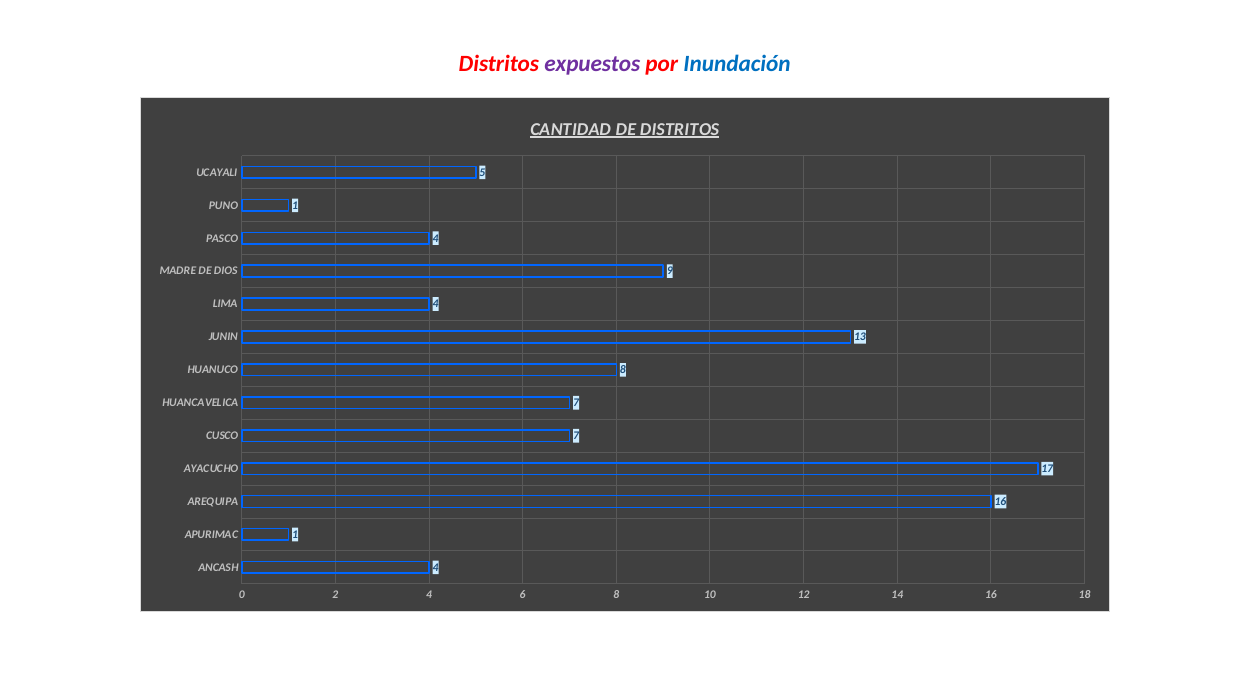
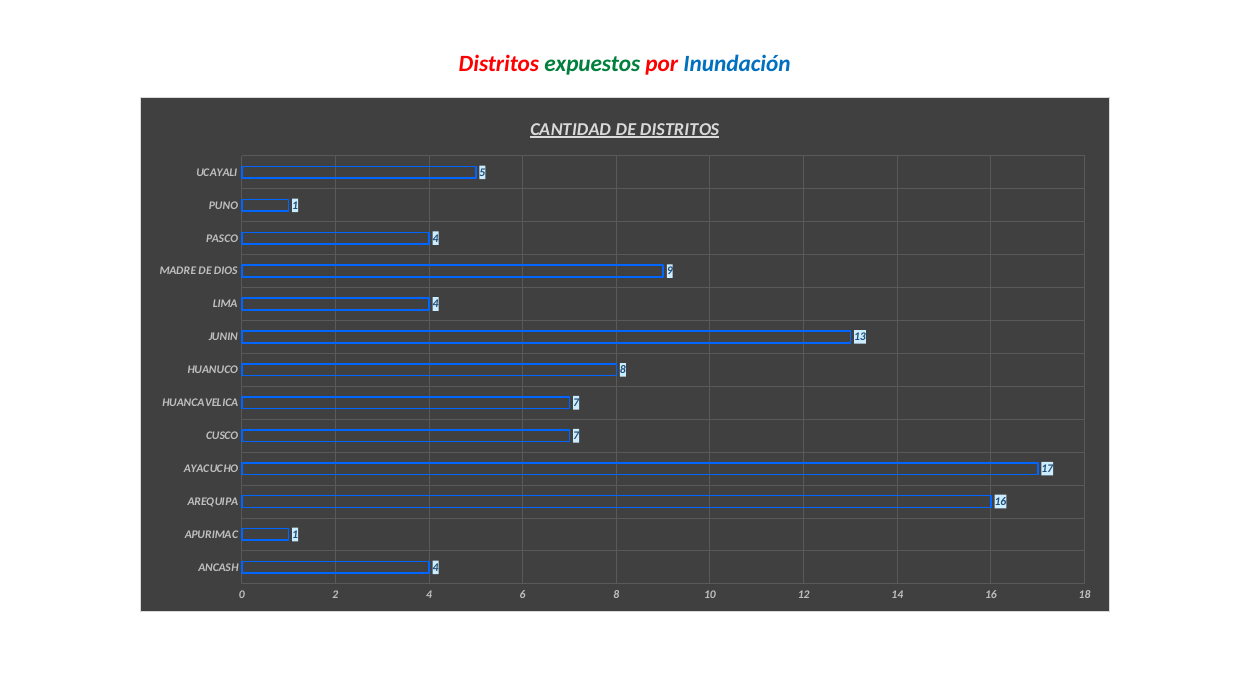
expuestos colour: purple -> green
